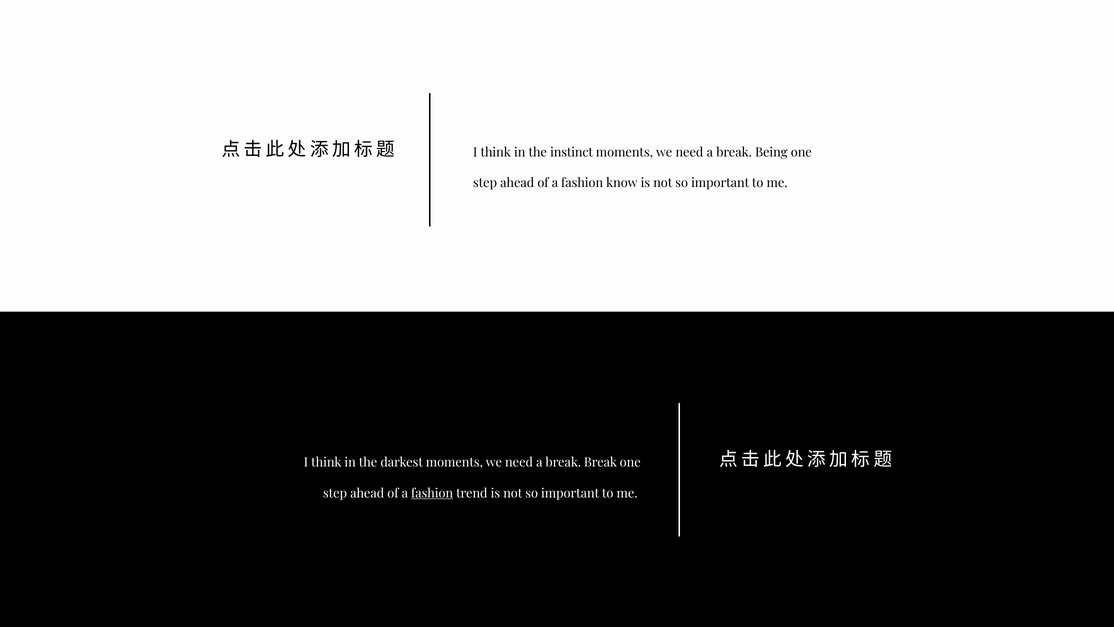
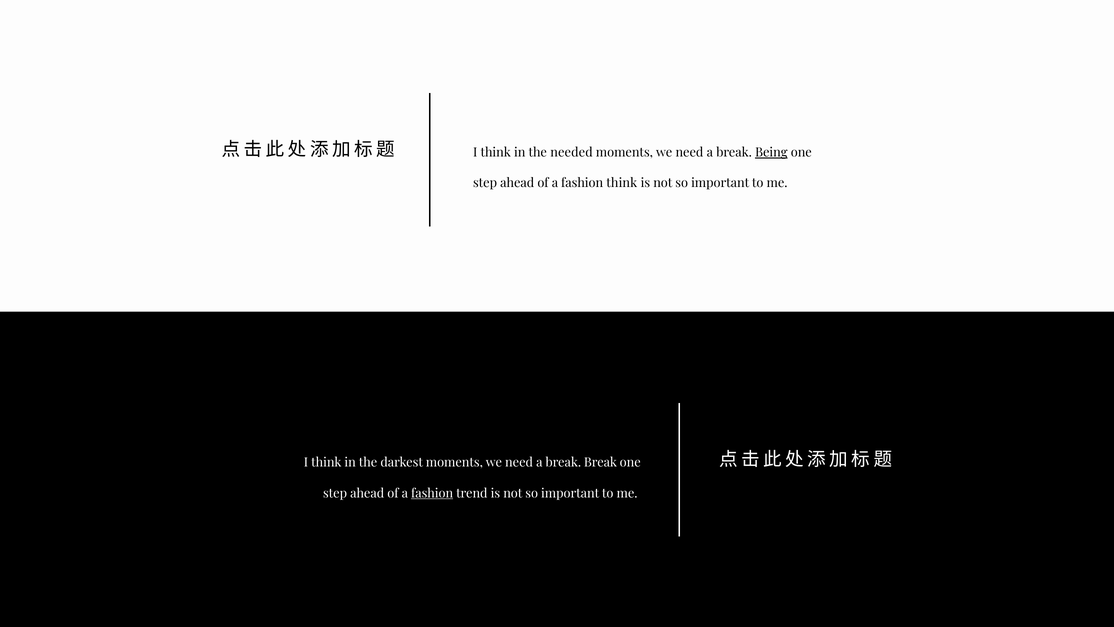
instinct: instinct -> needed
Being underline: none -> present
fashion know: know -> think
